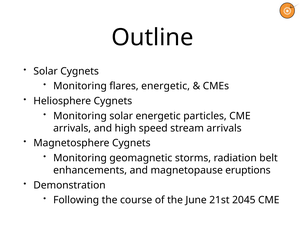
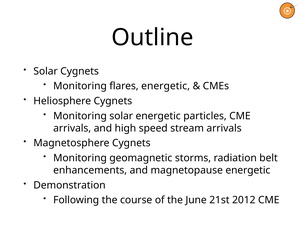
magnetopause eruptions: eruptions -> energetic
2045: 2045 -> 2012
